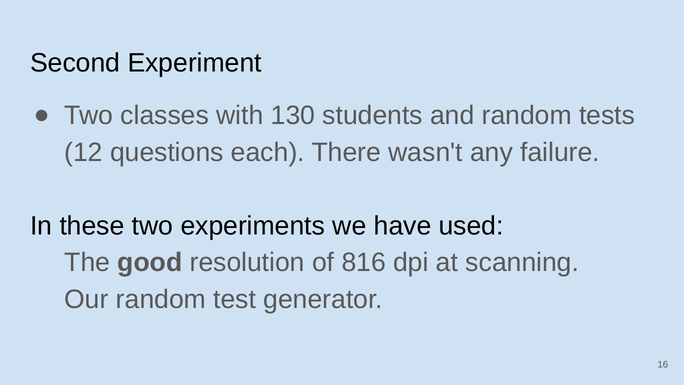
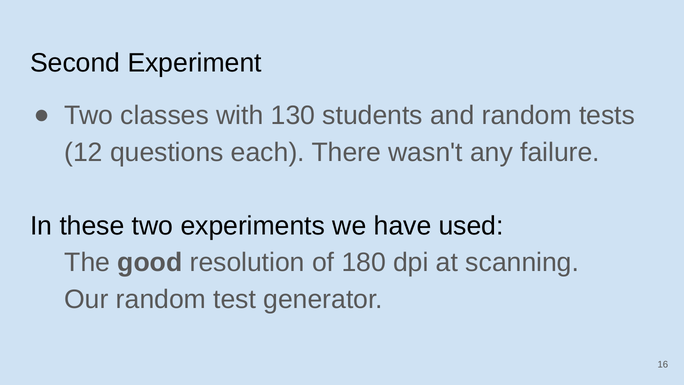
816: 816 -> 180
